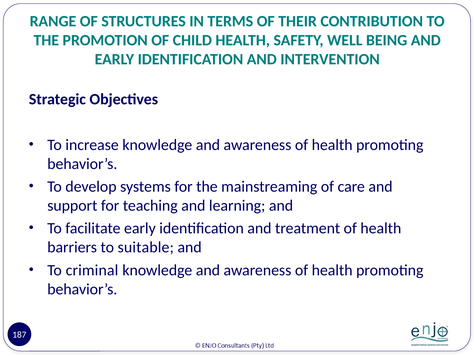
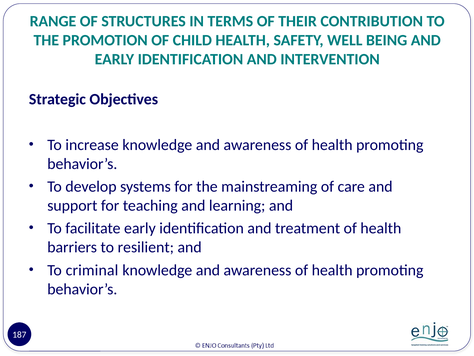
suitable: suitable -> resilient
